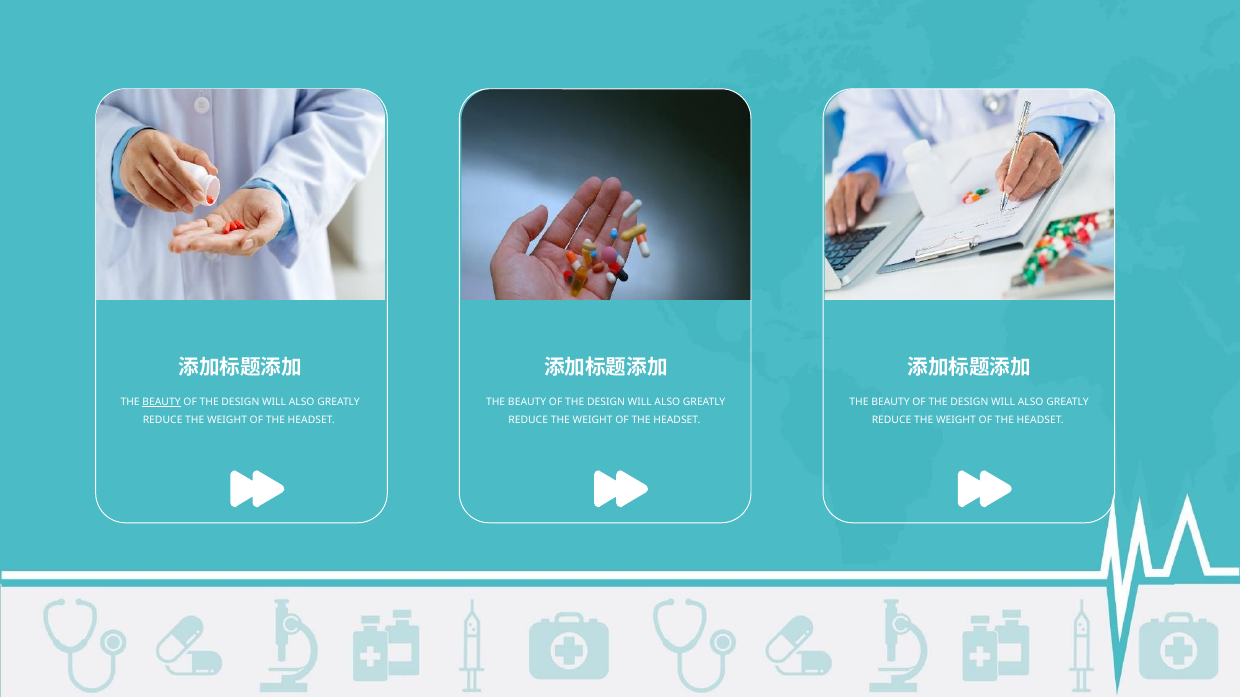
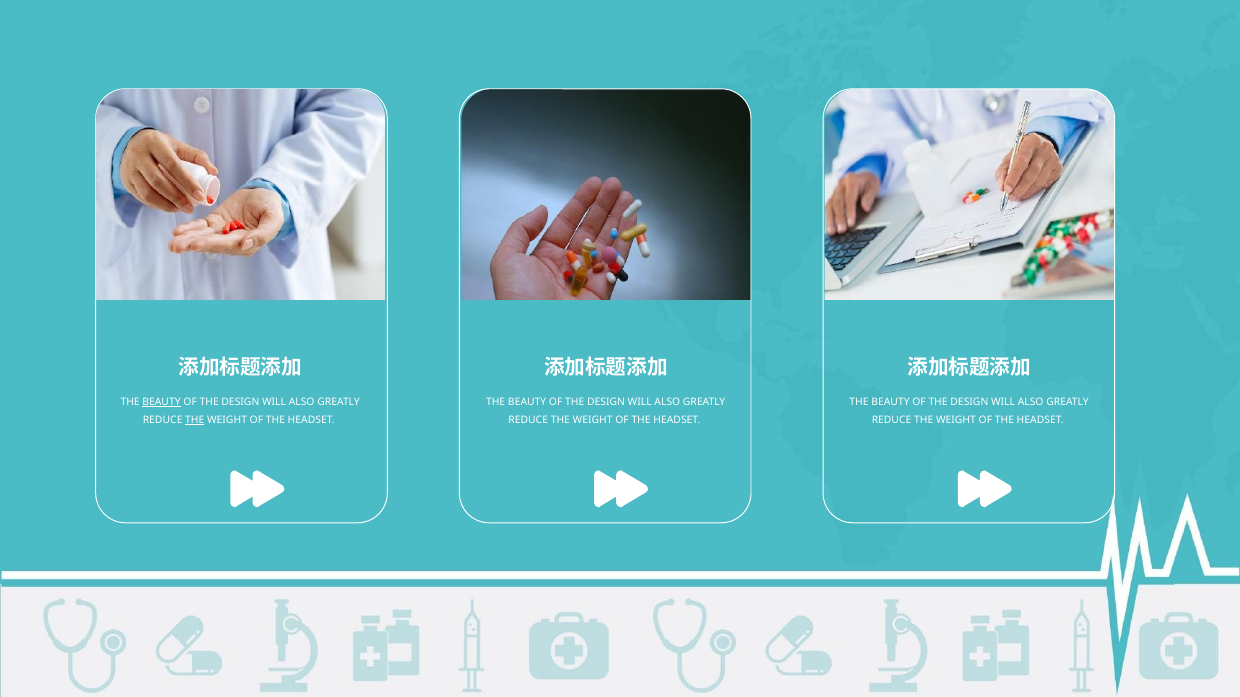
THE at (195, 421) underline: none -> present
